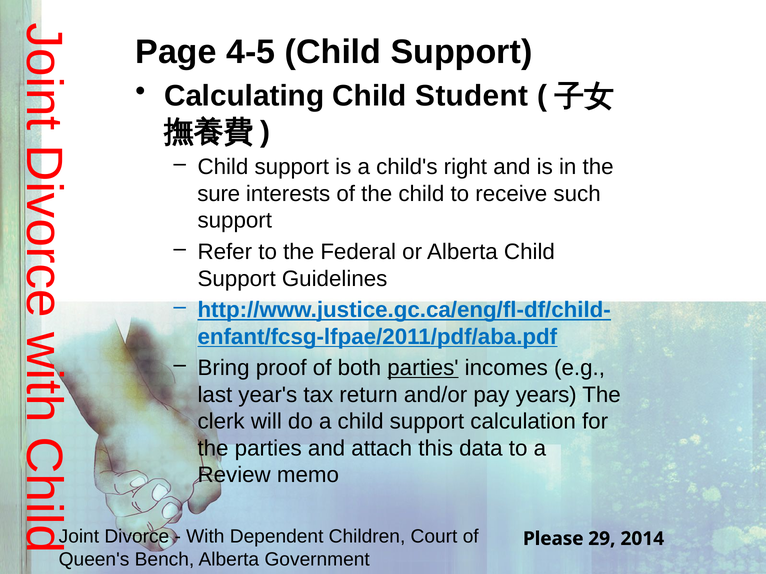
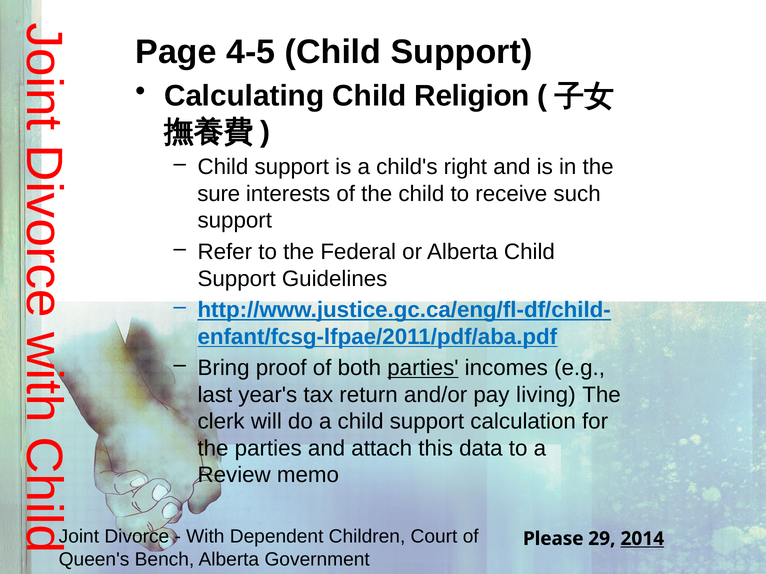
Student: Student -> Religion
years: years -> living
2014 underline: none -> present
